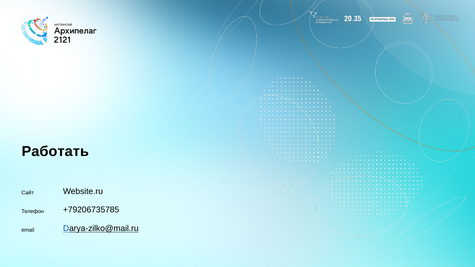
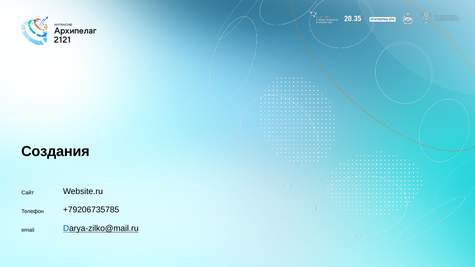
Работать: Работать -> Создания
